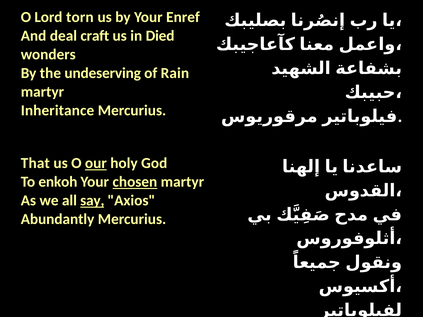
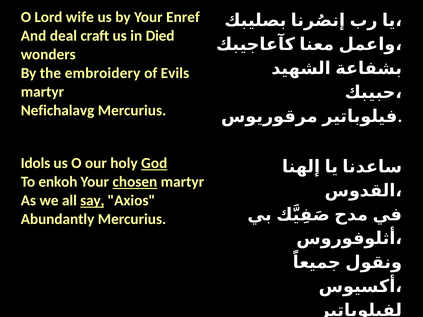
torn: torn -> wife
undeserving: undeserving -> embroidery
Rain: Rain -> Evils
Inheritance: Inheritance -> Nefichalavg
That: That -> Idols
our underline: present -> none
God underline: none -> present
